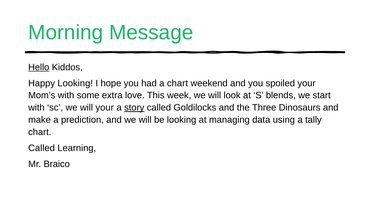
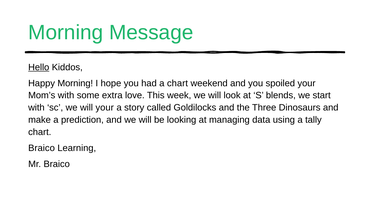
Happy Looking: Looking -> Morning
story underline: present -> none
Called at (42, 148): Called -> Braico
